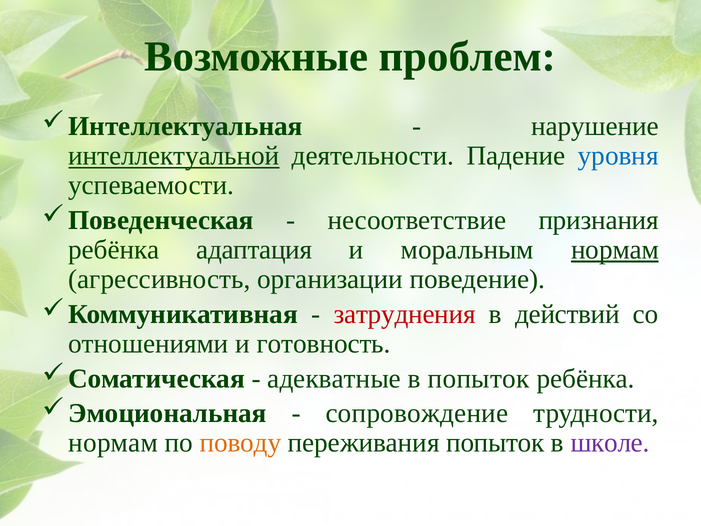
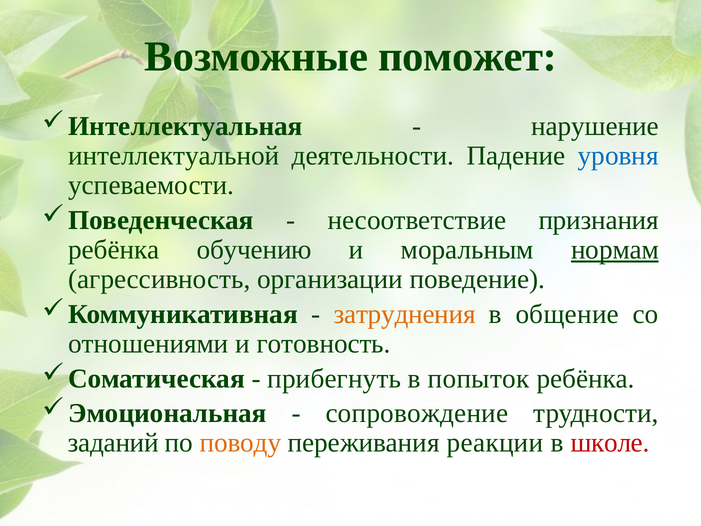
проблем: проблем -> поможет
интеллектуальной underline: present -> none
адаптация: адаптация -> обучению
затруднения colour: red -> orange
действий: действий -> общение
адекватные: адекватные -> прибегнуть
нормам at (113, 443): нормам -> заданий
переживания попыток: попыток -> реакции
школе colour: purple -> red
